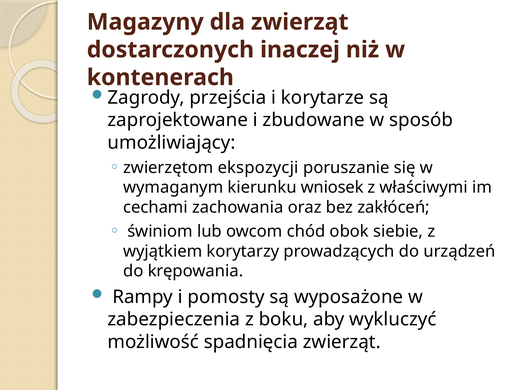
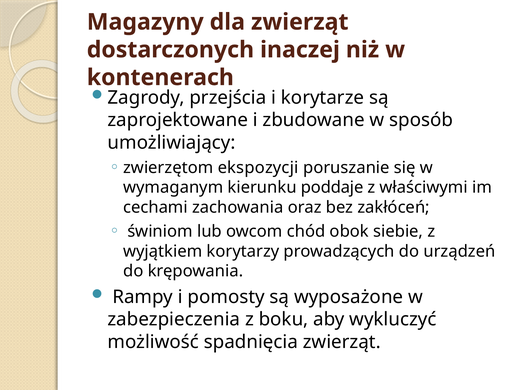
wniosek: wniosek -> poddaje
